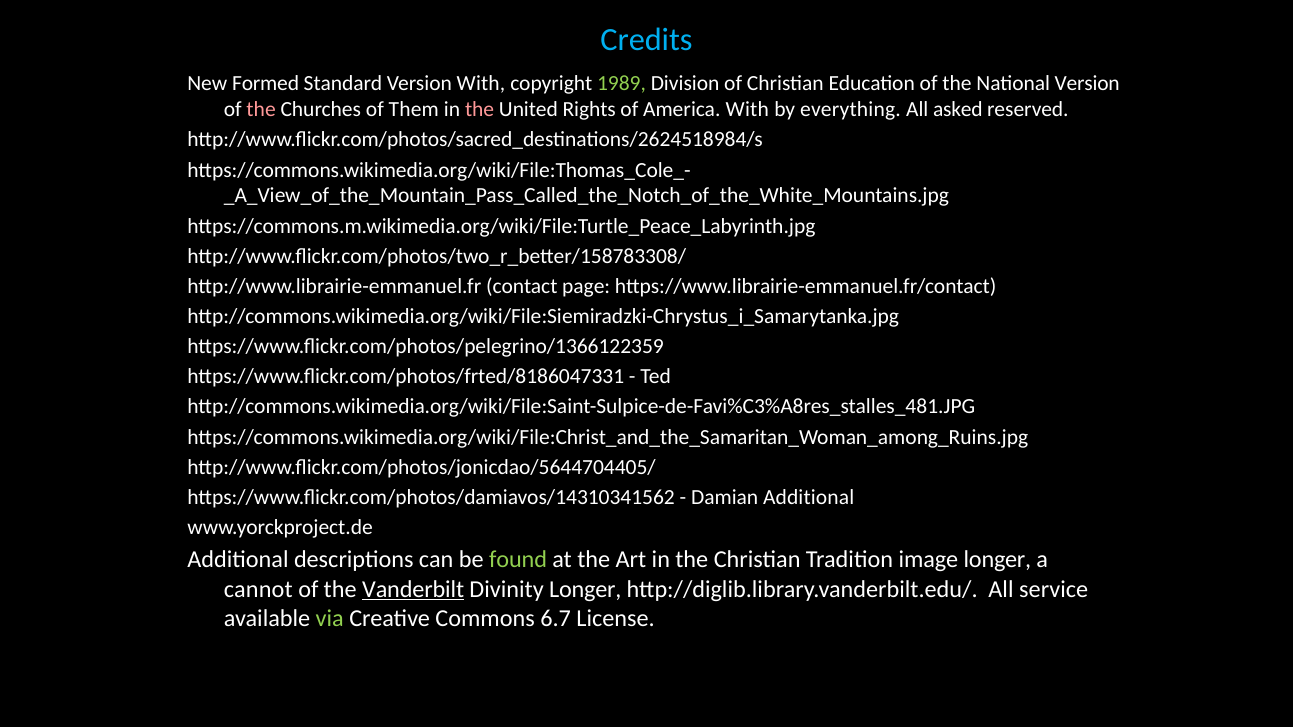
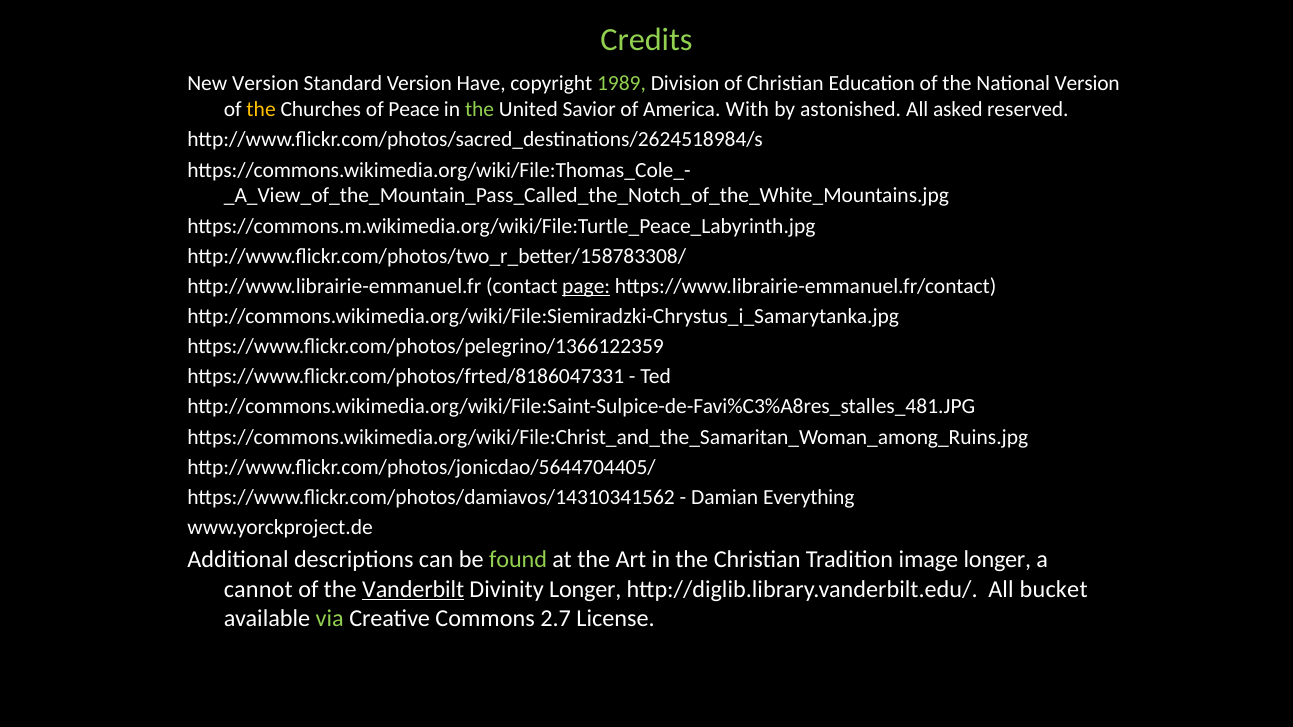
Credits colour: light blue -> light green
New Formed: Formed -> Version
Version With: With -> Have
the at (261, 110) colour: pink -> yellow
Them: Them -> Peace
the at (480, 110) colour: pink -> light green
Rights: Rights -> Savior
everything: everything -> astonished
page underline: none -> present
Damian Additional: Additional -> Everything
service: service -> bucket
6.7: 6.7 -> 2.7
